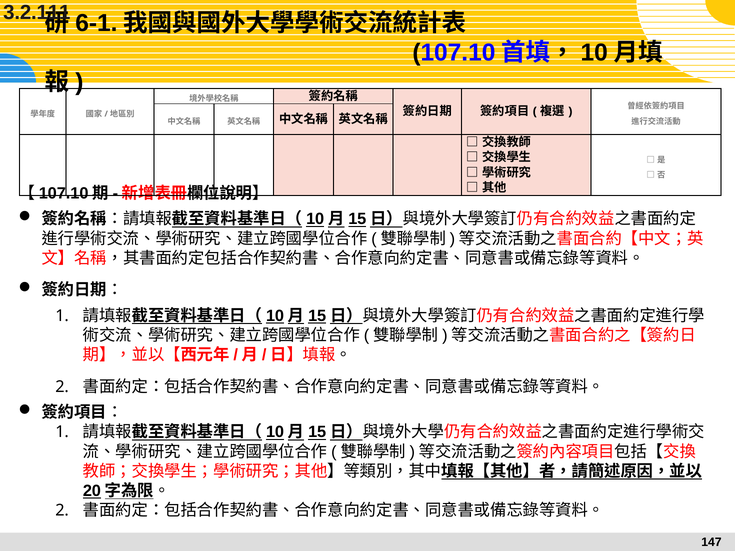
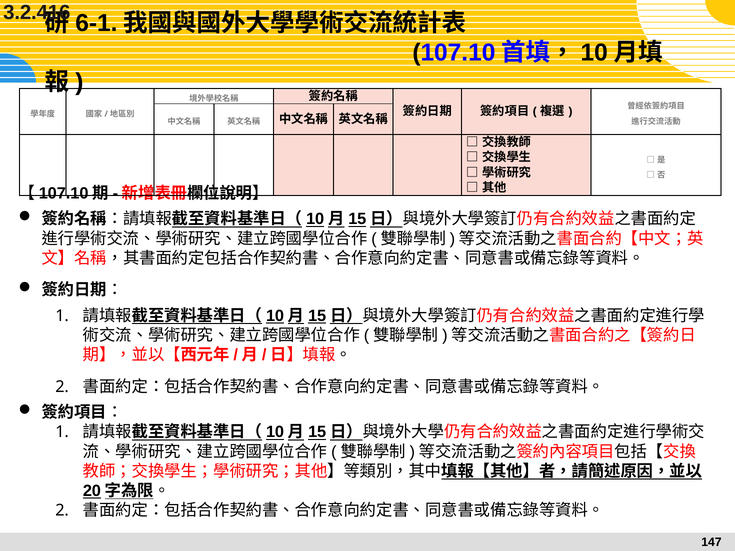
3.2.111: 3.2.111 -> 3.2.416
